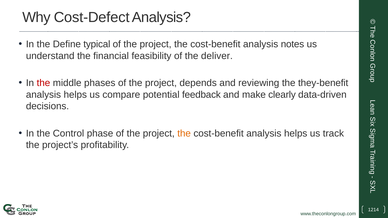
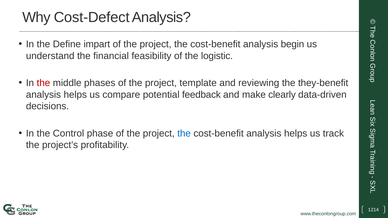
typical: typical -> impart
notes: notes -> begin
deliver: deliver -> logistic
depends: depends -> template
the at (184, 134) colour: orange -> blue
